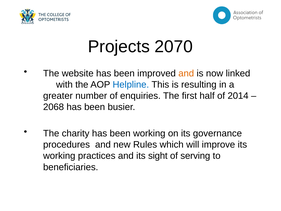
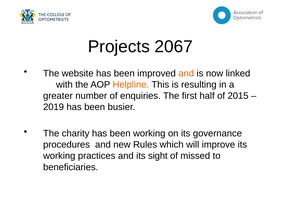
2070: 2070 -> 2067
Helpline colour: blue -> orange
2014: 2014 -> 2015
2068: 2068 -> 2019
serving: serving -> missed
